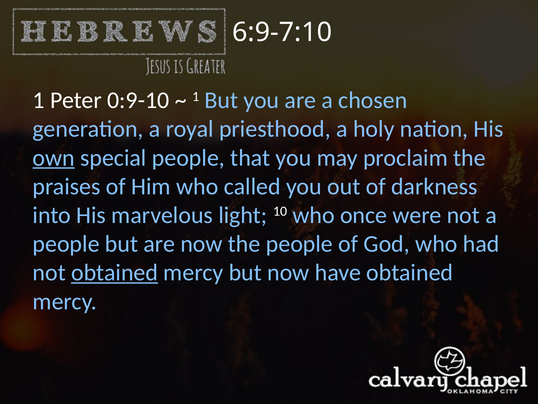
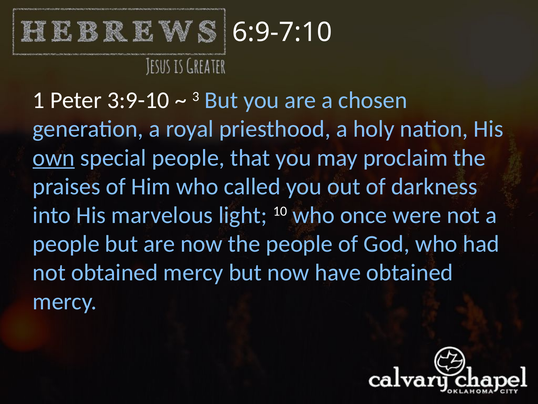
0:9-10: 0:9-10 -> 3:9-10
1 at (196, 96): 1 -> 3
obtained at (115, 272) underline: present -> none
